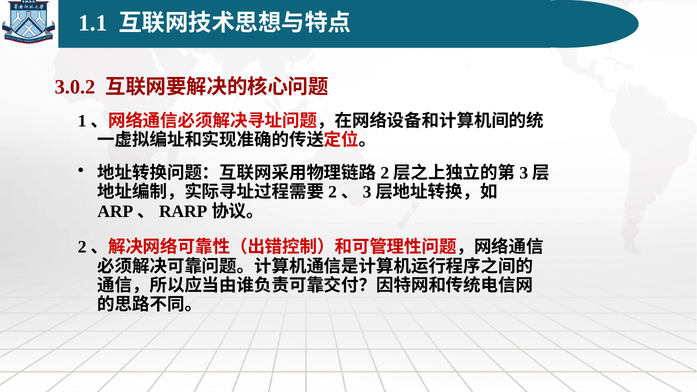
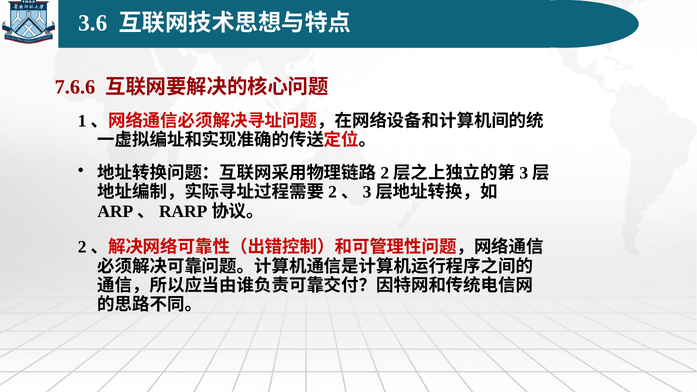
1.1: 1.1 -> 3.6
3.0.2: 3.0.2 -> 7.6.6
